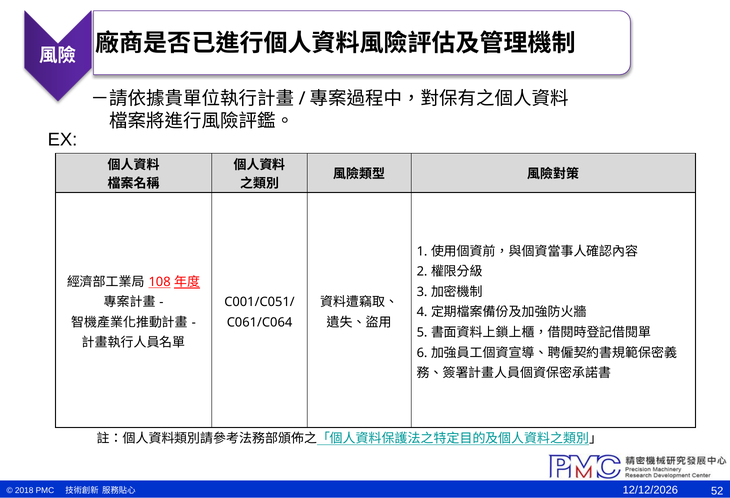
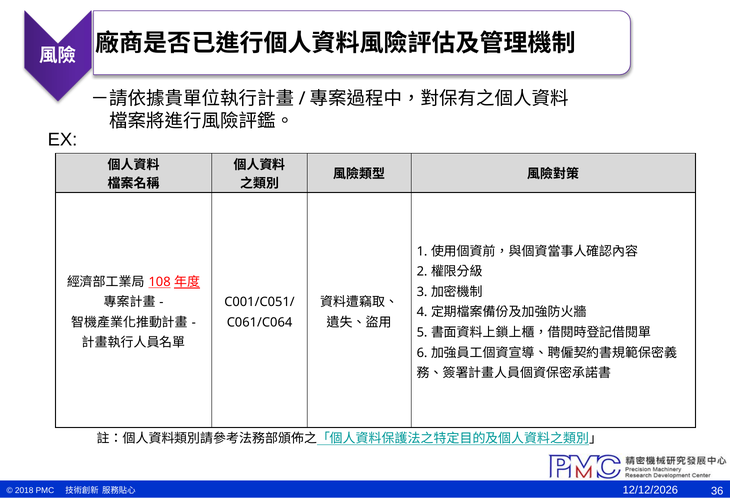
52: 52 -> 36
